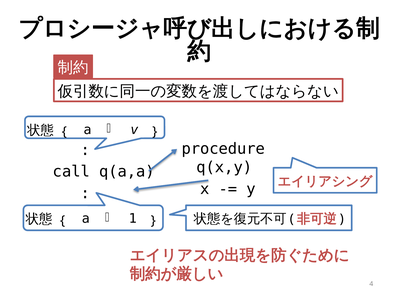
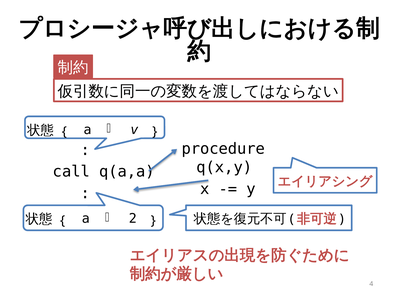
1: 1 -> 2
